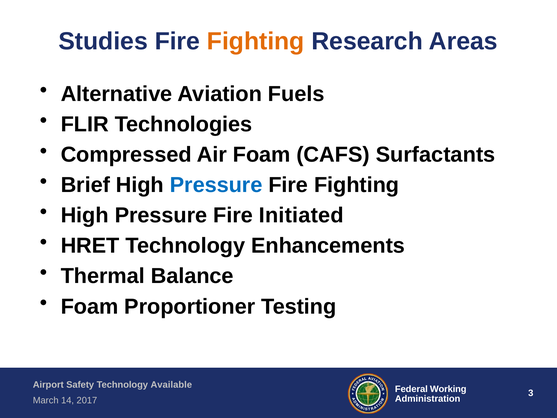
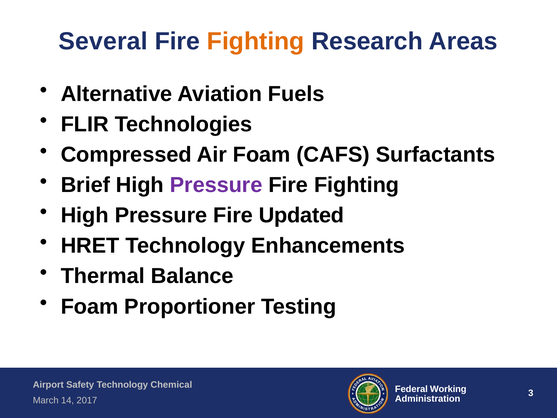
Studies: Studies -> Several
Pressure at (216, 185) colour: blue -> purple
Initiated: Initiated -> Updated
Available: Available -> Chemical
